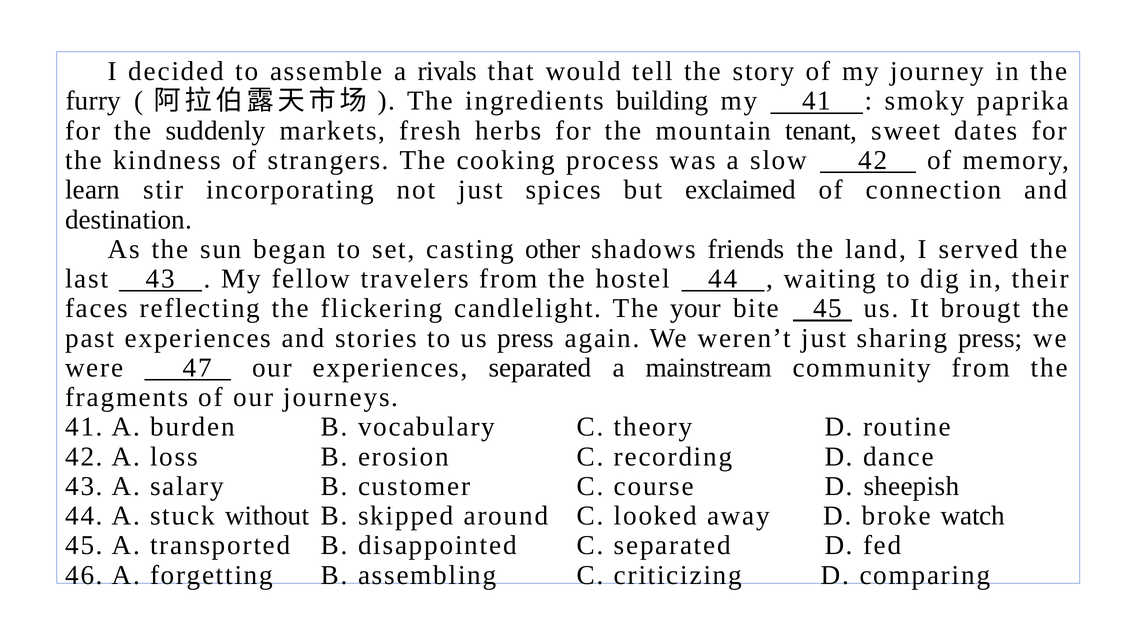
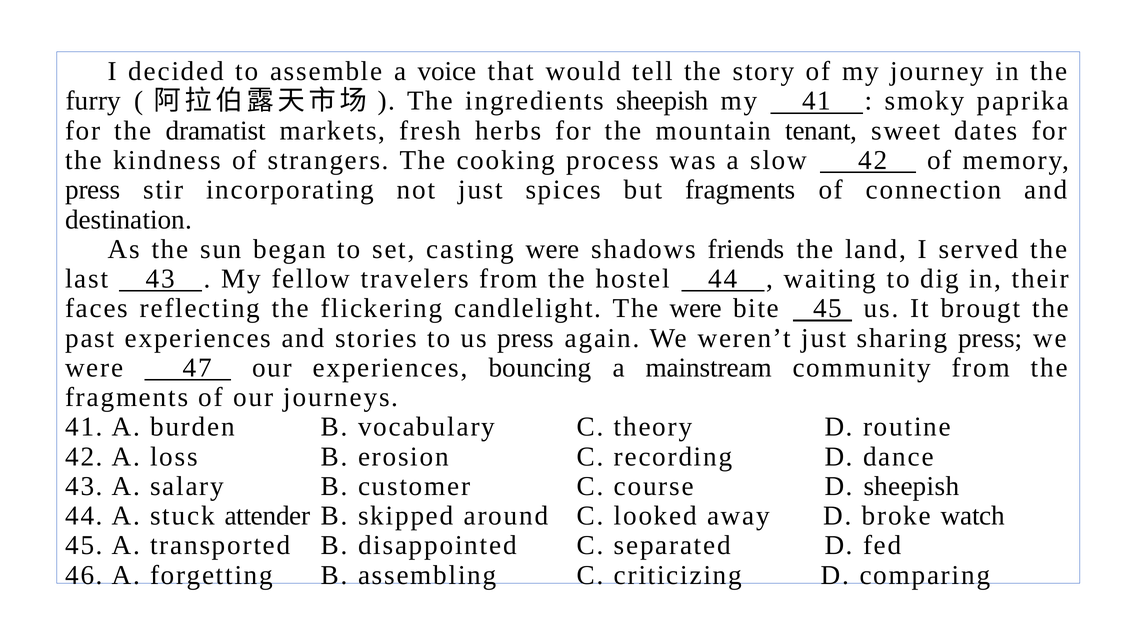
rivals: rivals -> voice
ingredients building: building -> sheepish
suddenly: suddenly -> dramatist
learn at (93, 190): learn -> press
but exclaimed: exclaimed -> fragments
casting other: other -> were
The your: your -> were
experiences separated: separated -> bouncing
without: without -> attender
